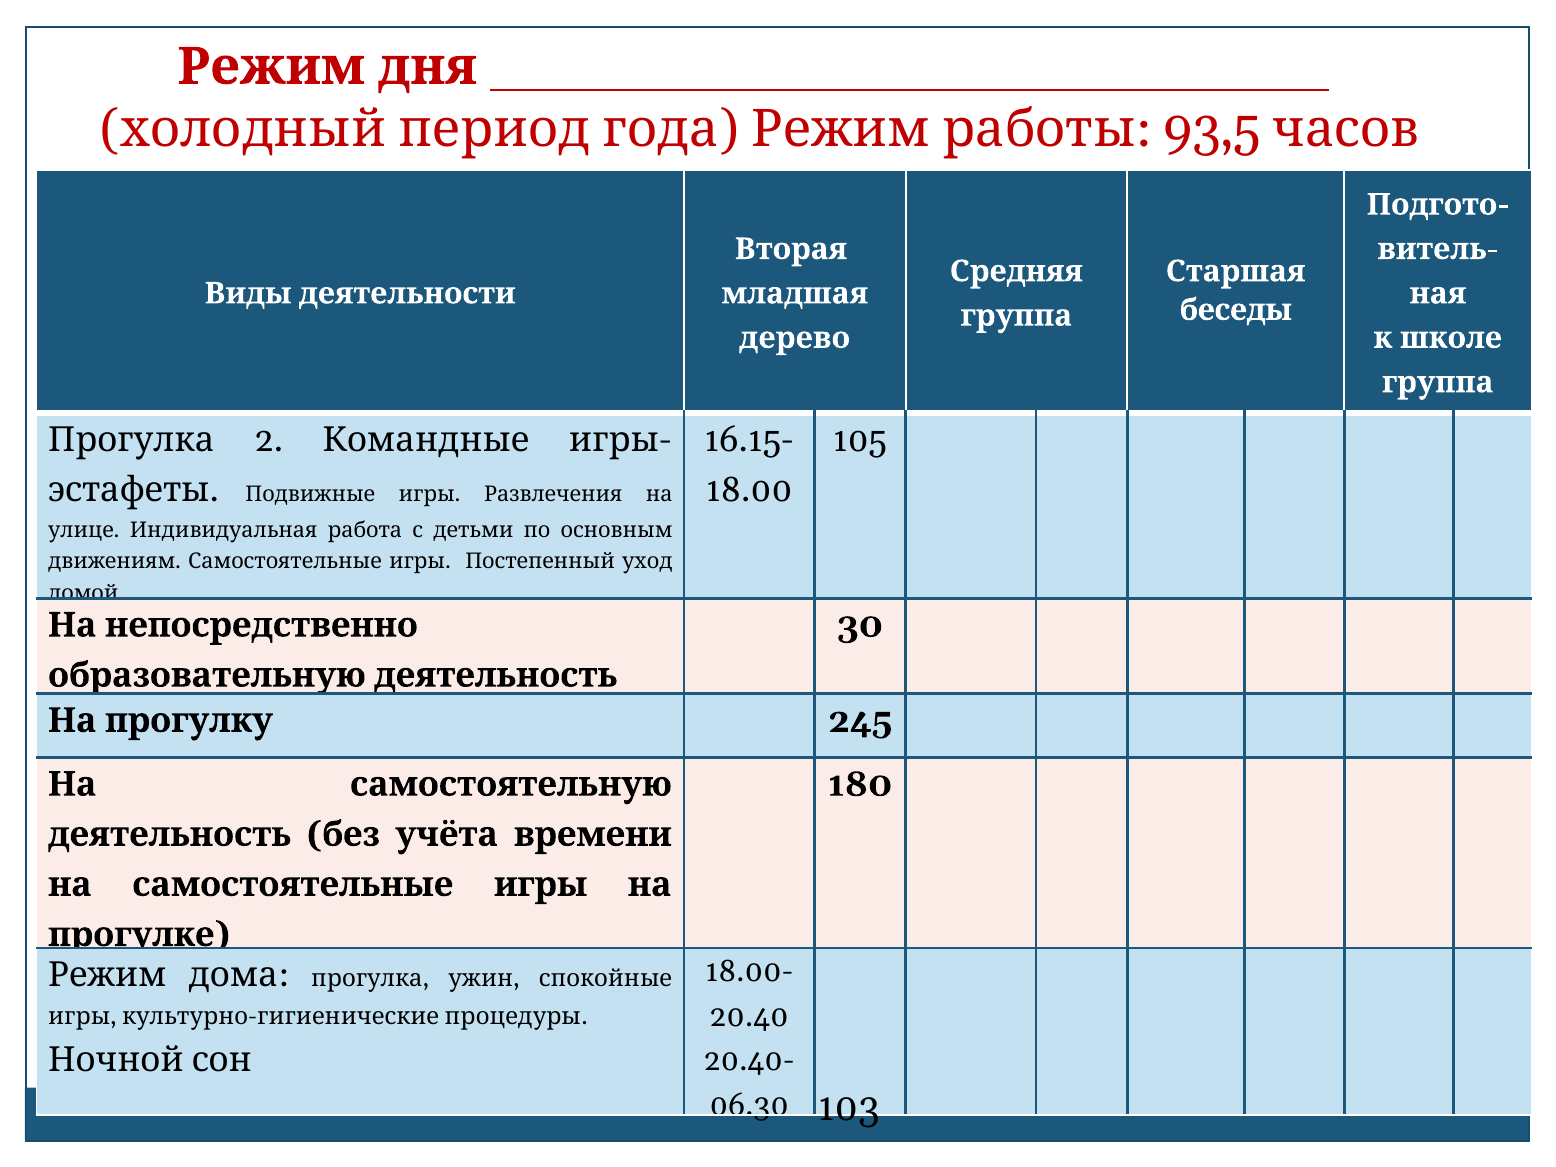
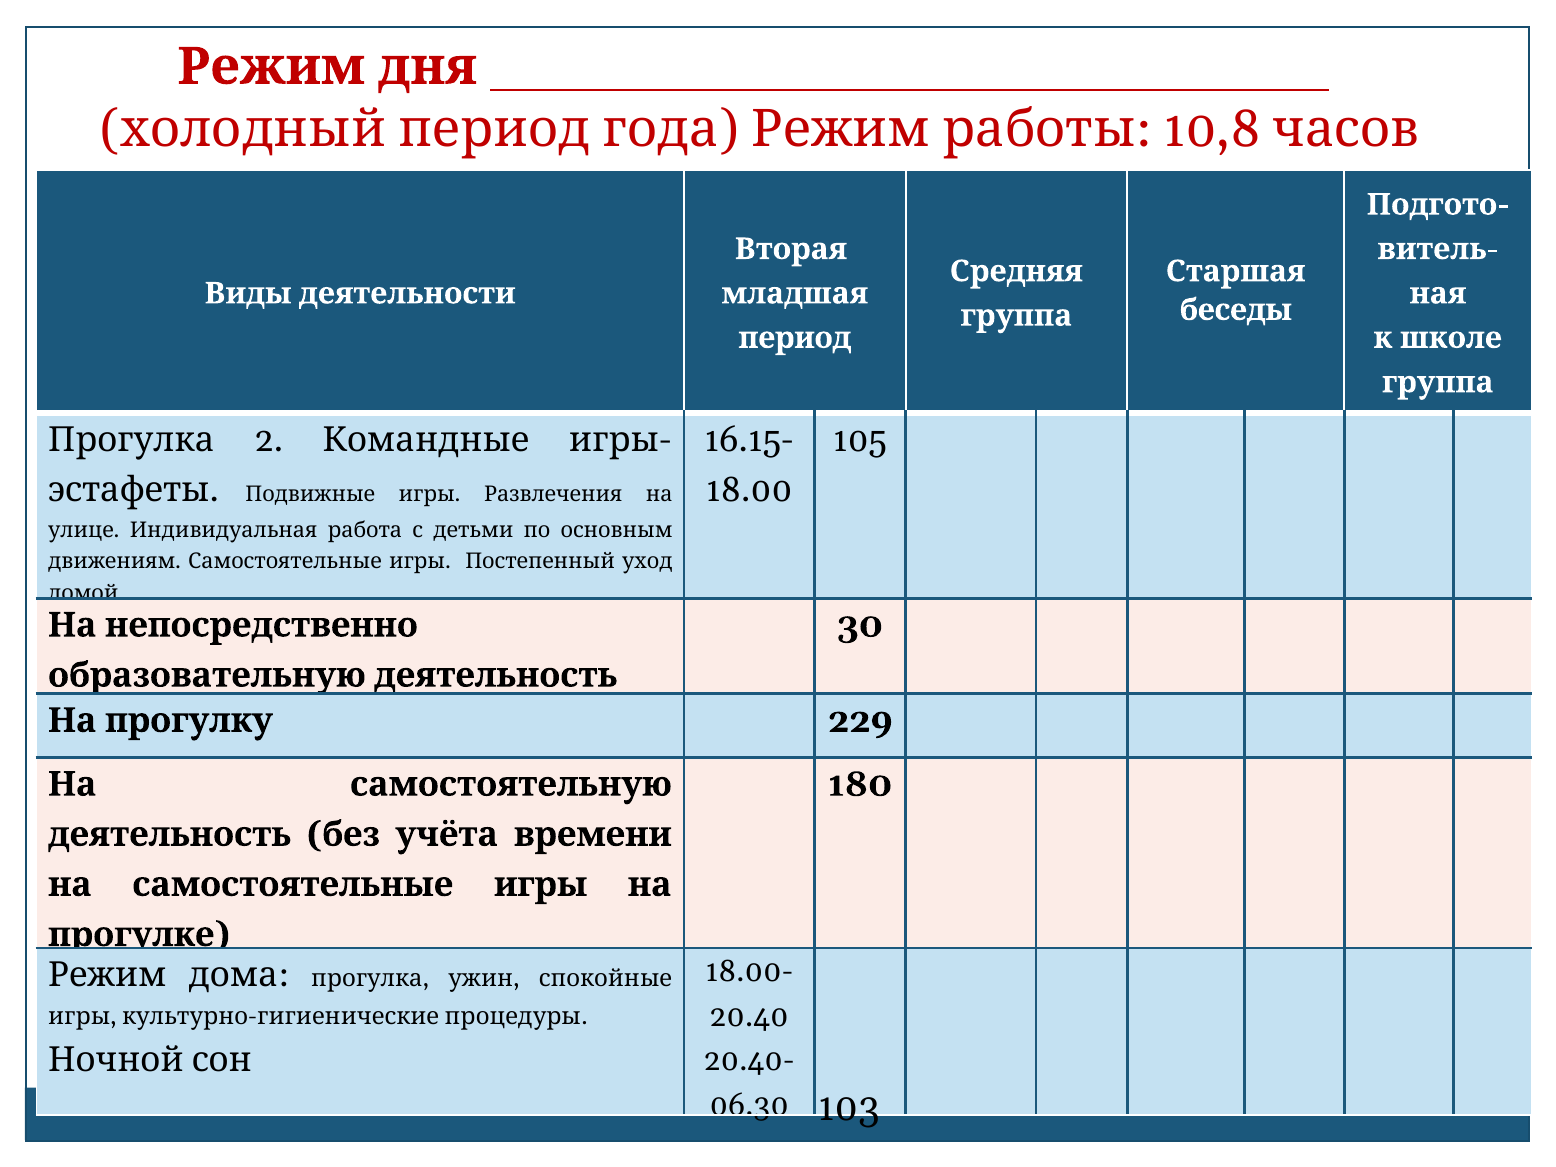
93,5: 93,5 -> 10,8
дерево: дерево -> период
245: 245 -> 229
